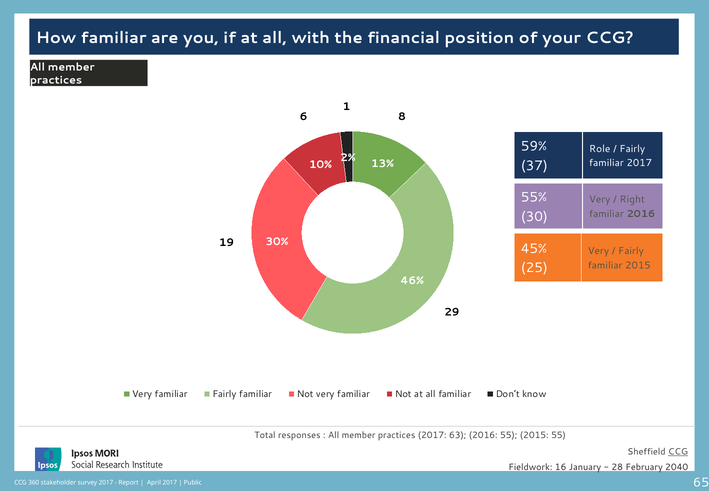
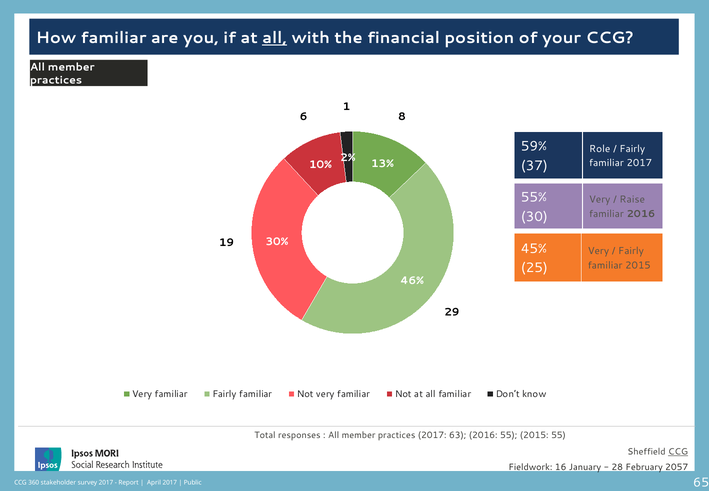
all at (275, 38) underline: none -> present
Right: Right -> Raise
2040: 2040 -> 2057
